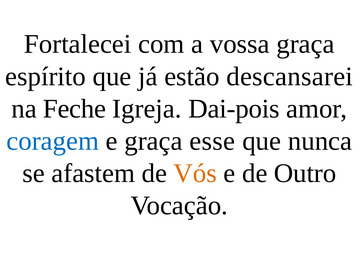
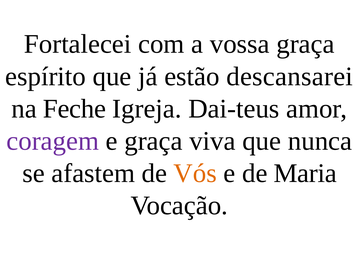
Dai-pois: Dai-pois -> Dai-teus
coragem colour: blue -> purple
esse: esse -> viva
Outro: Outro -> Maria
